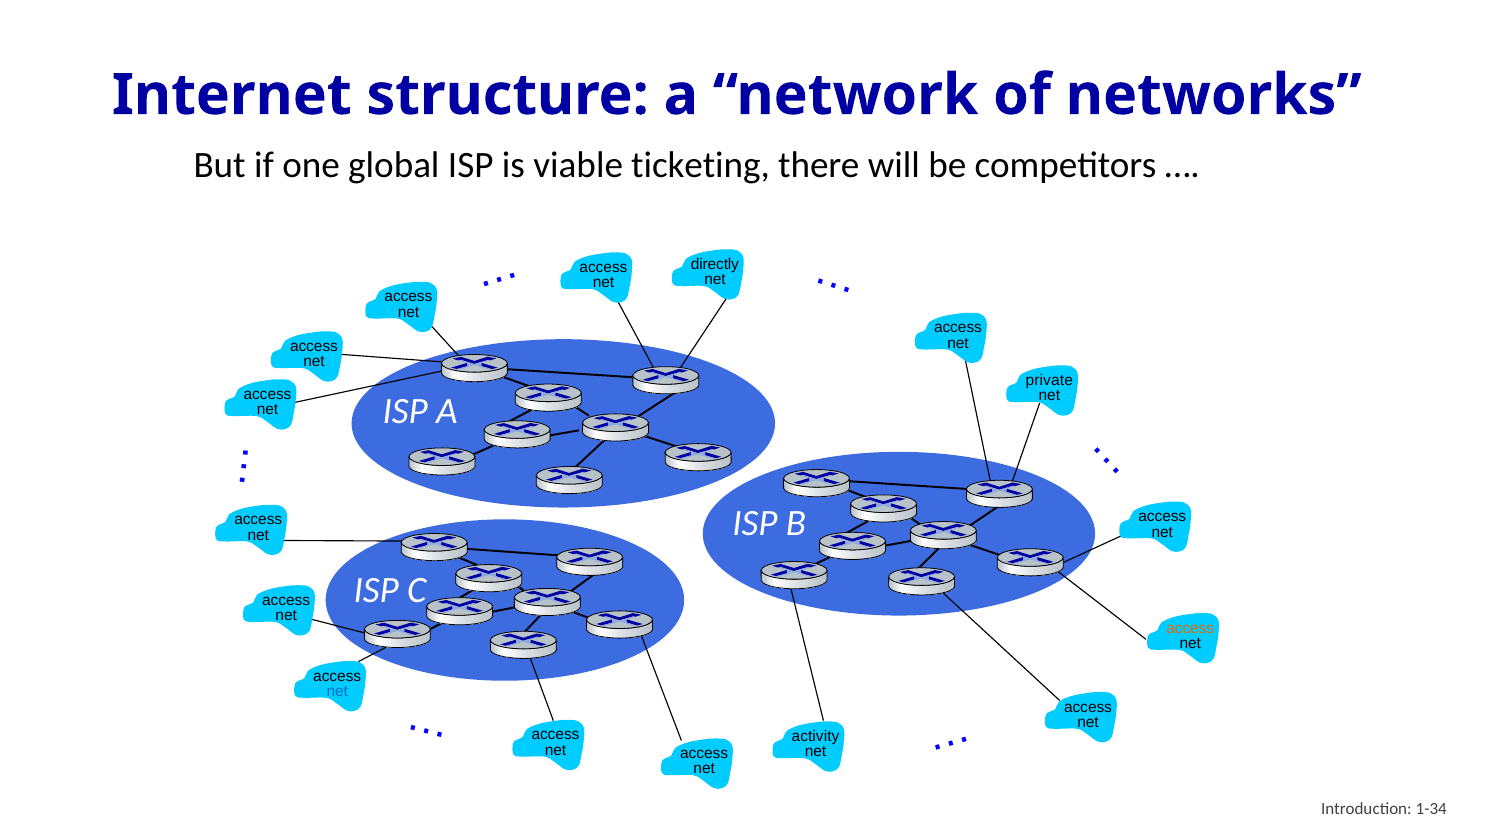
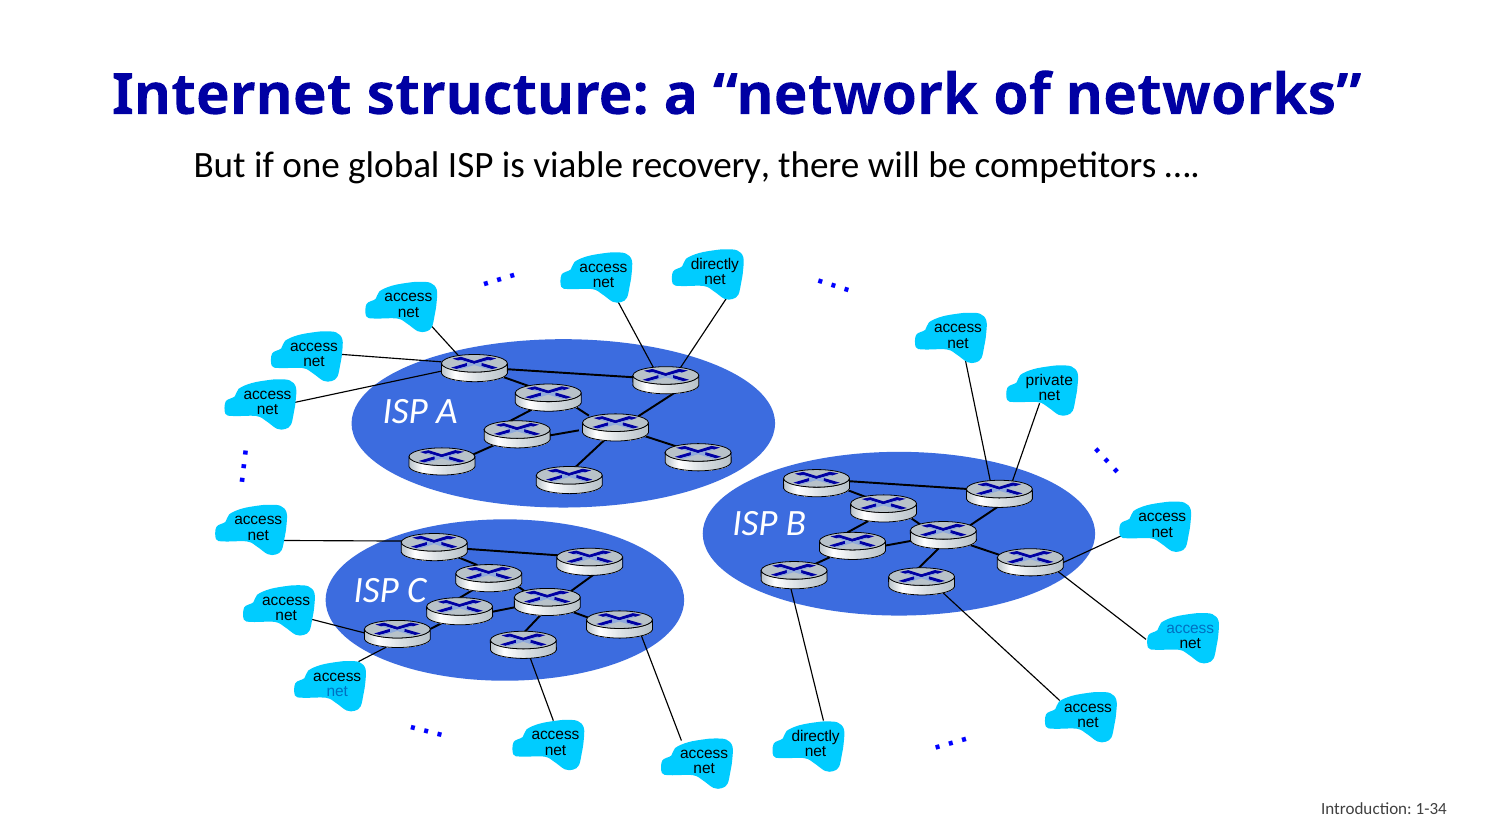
ticketing: ticketing -> recovery
access at (1190, 628) colour: orange -> blue
activity at (815, 736): activity -> directly
